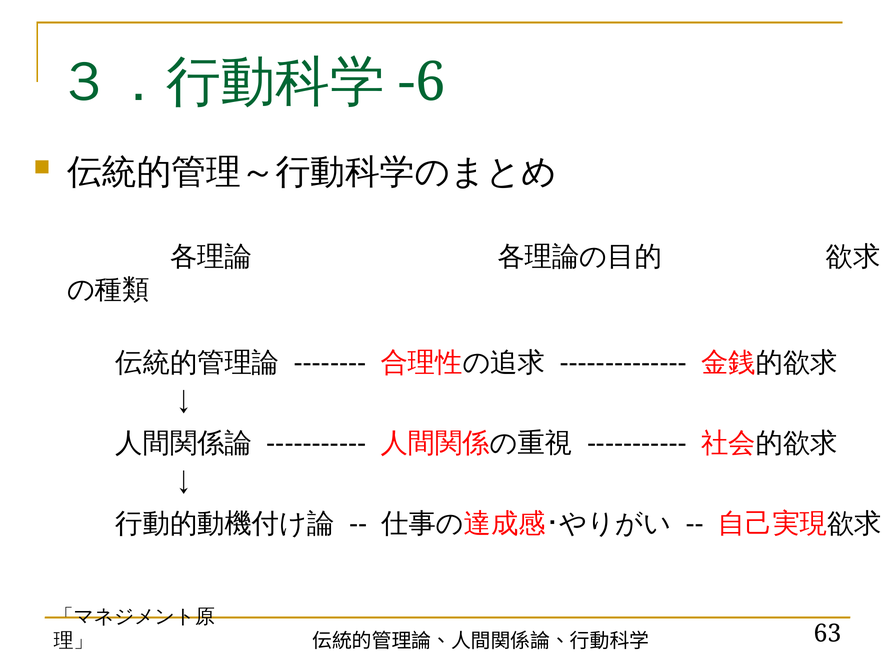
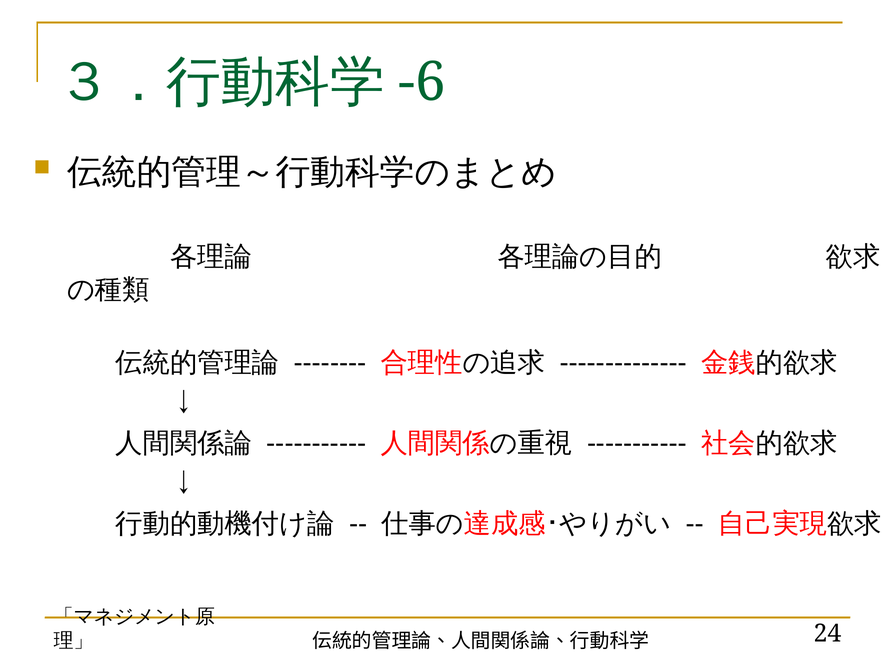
63: 63 -> 24
